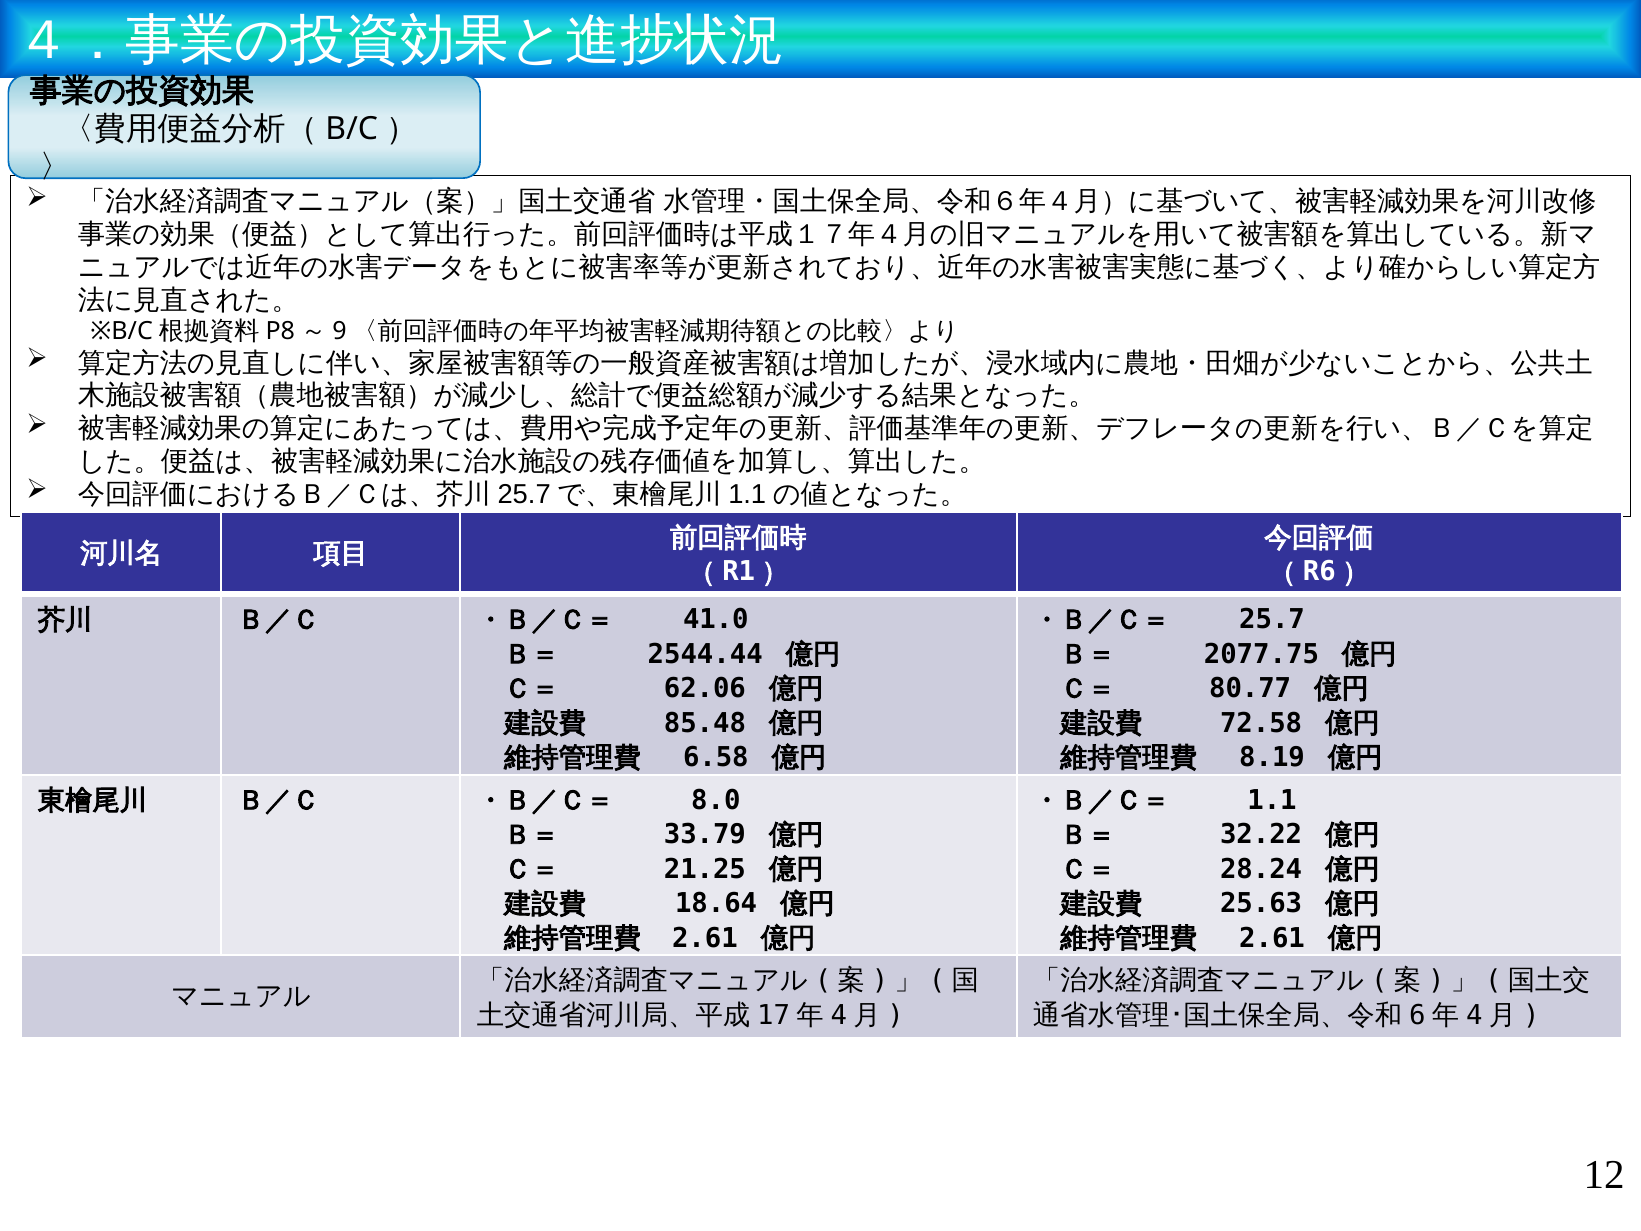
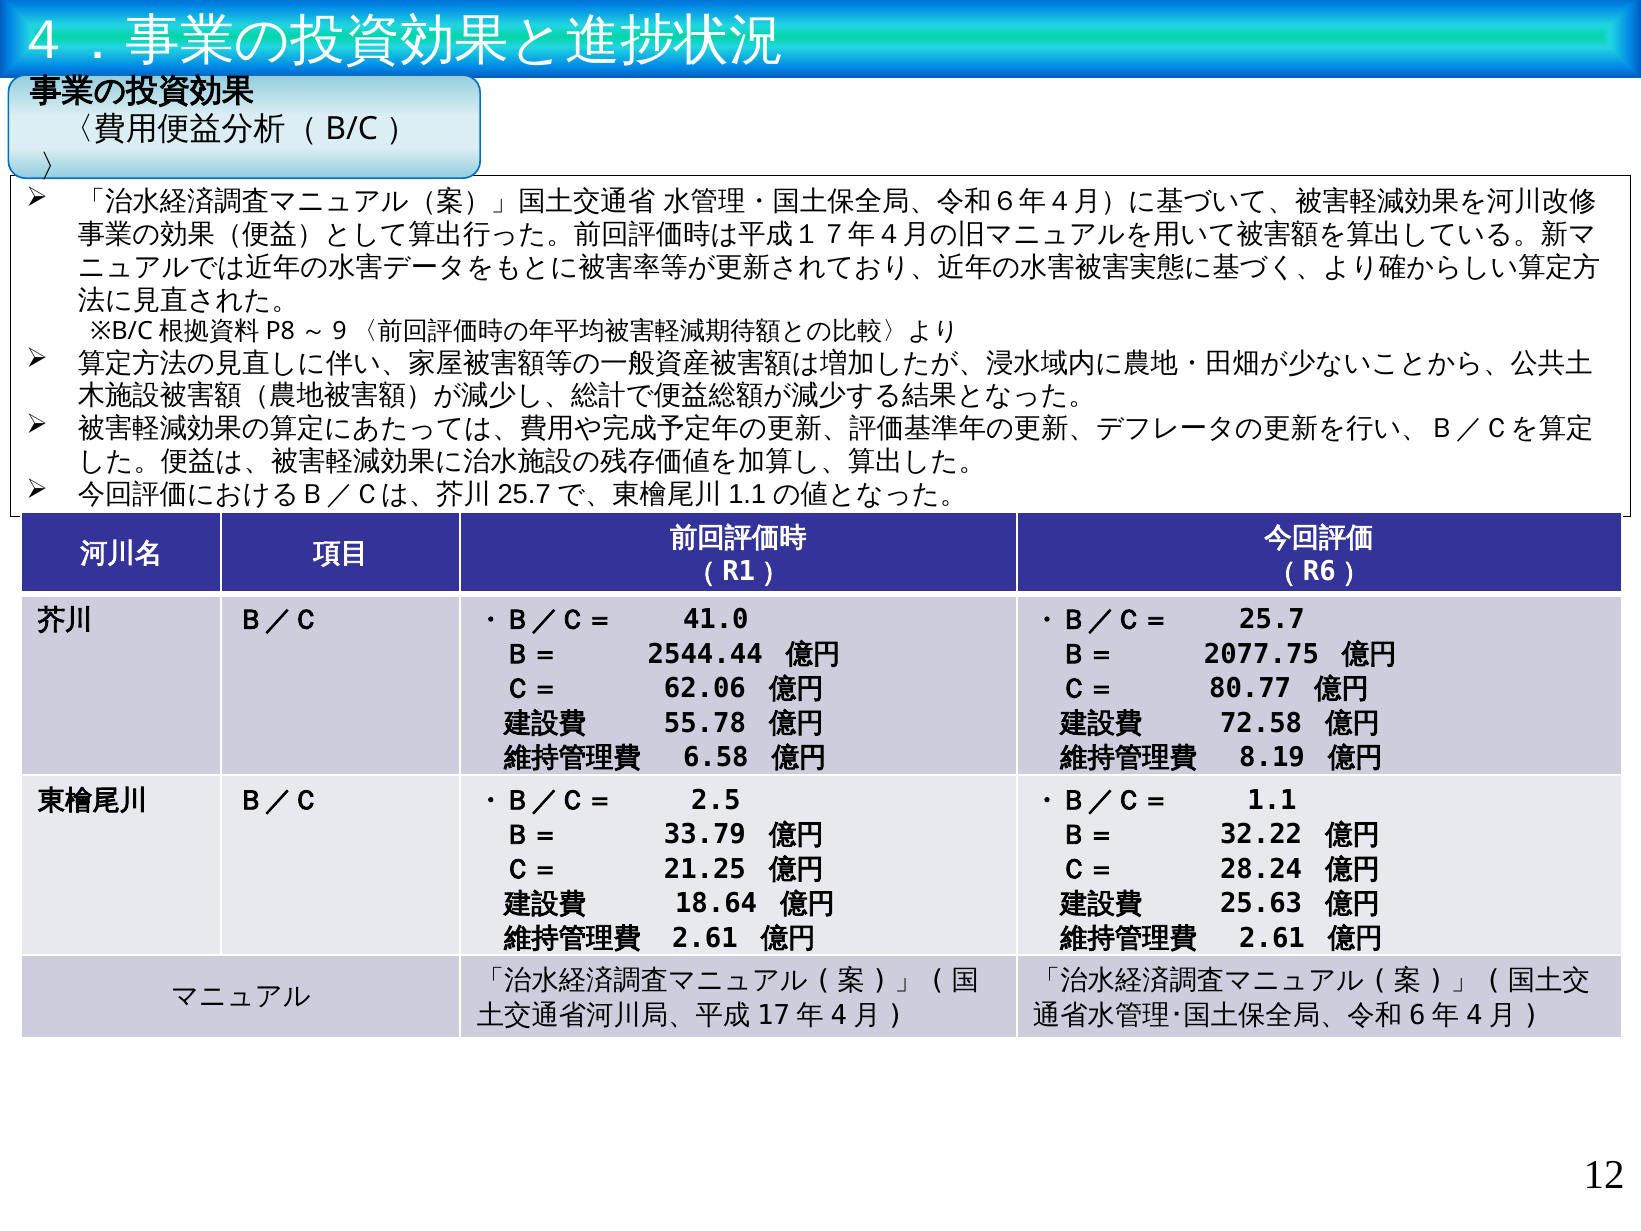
85.48: 85.48 -> 55.78
8.0: 8.0 -> 2.5
